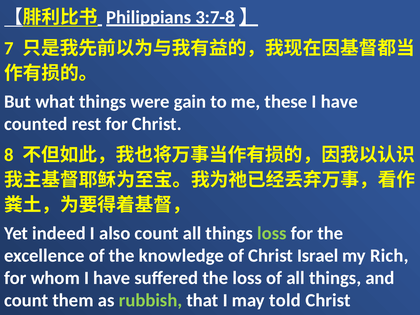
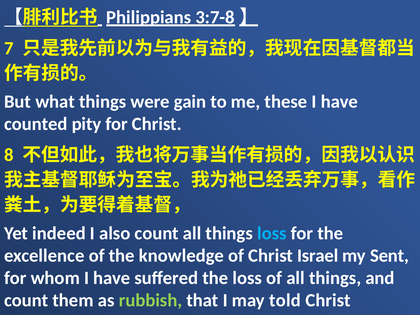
rest: rest -> pity
loss at (272, 233) colour: light green -> light blue
Rich: Rich -> Sent
